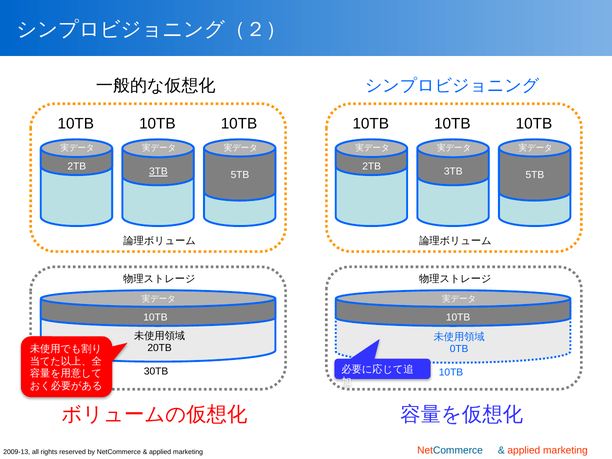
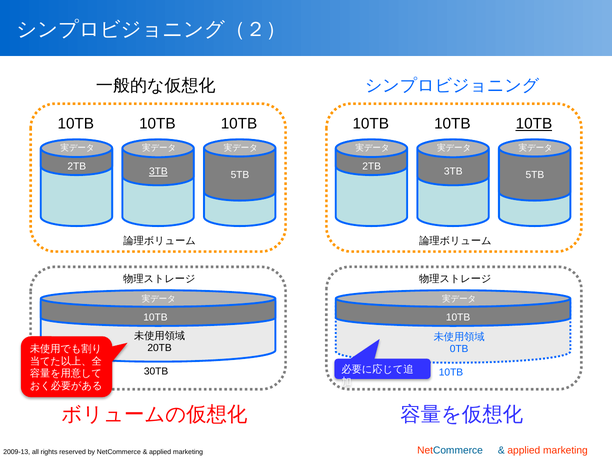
10TB at (534, 124) underline: none -> present
